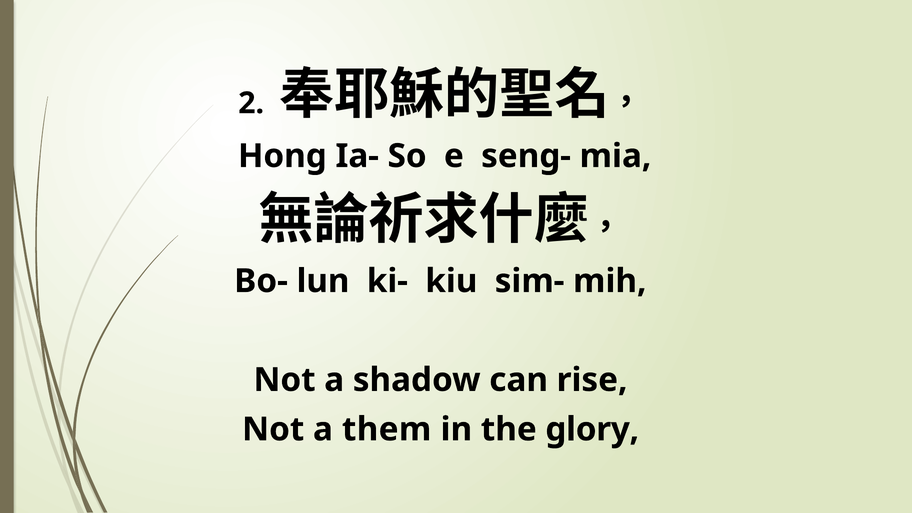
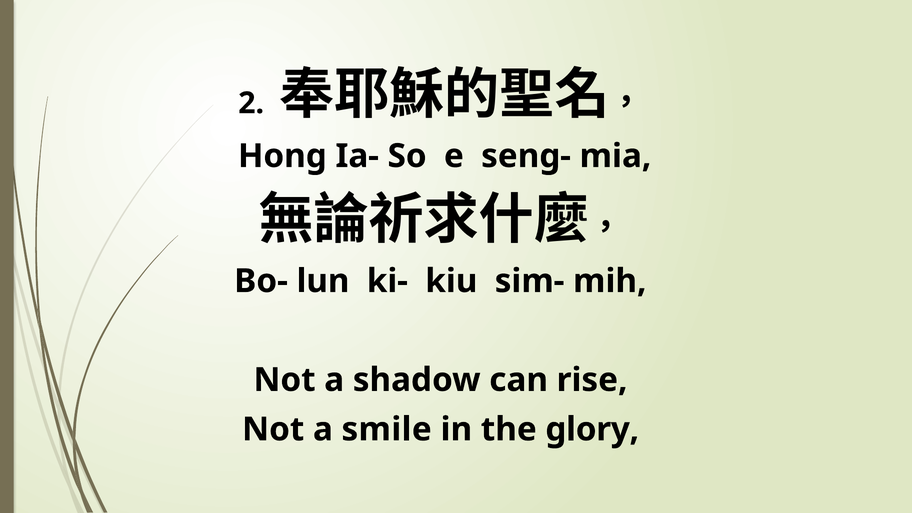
them: them -> smile
